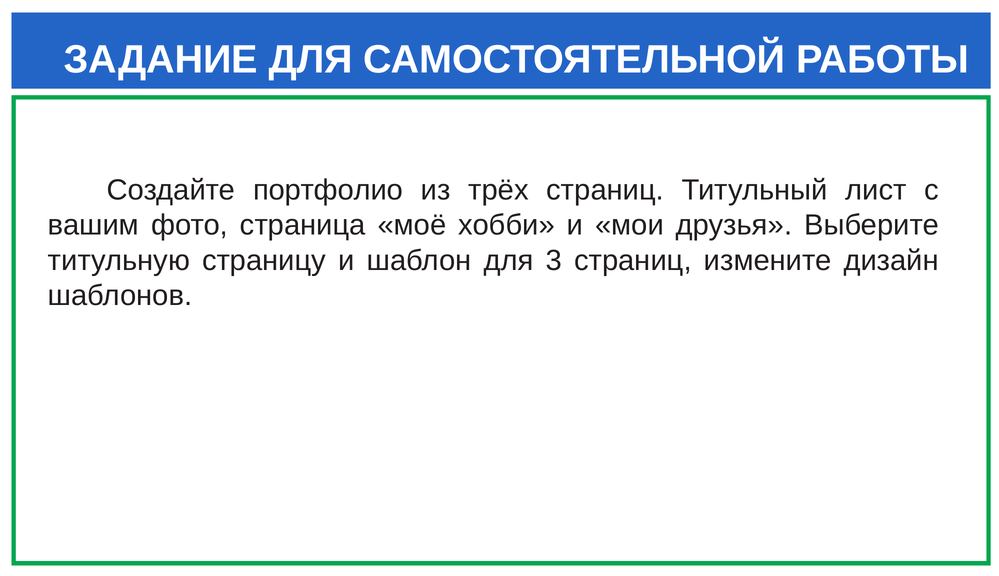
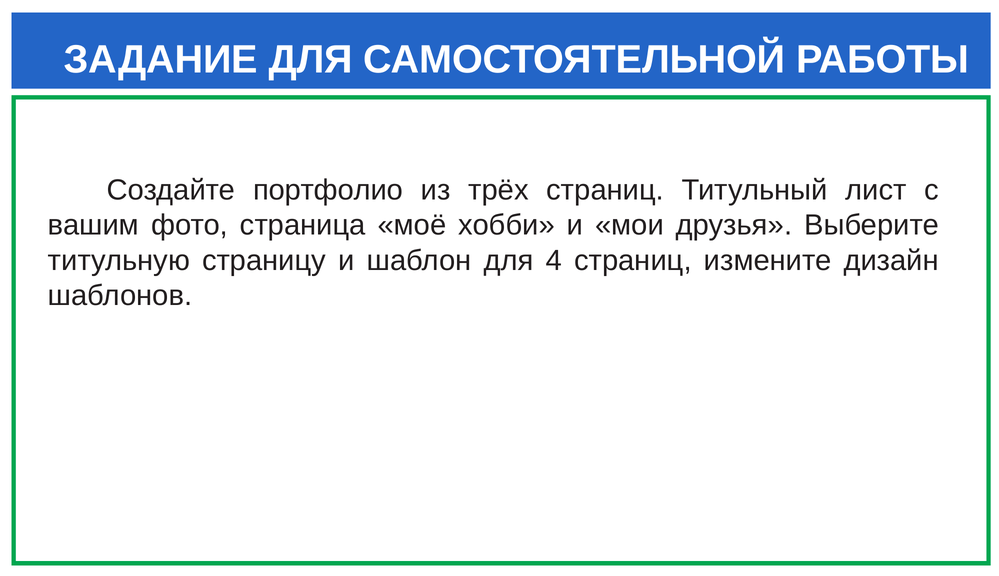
3: 3 -> 4
